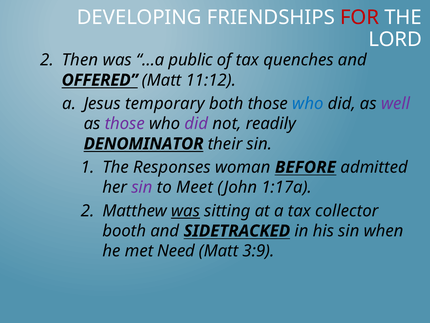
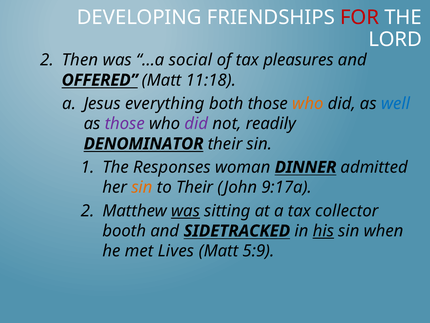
public: public -> social
quenches: quenches -> pleasures
11:12: 11:12 -> 11:18
temporary: temporary -> everything
who at (308, 103) colour: blue -> orange
well colour: purple -> blue
BEFORE: BEFORE -> DINNER
sin at (142, 187) colour: purple -> orange
to Meet: Meet -> Their
1:17a: 1:17a -> 9:17a
his underline: none -> present
Need: Need -> Lives
3:9: 3:9 -> 5:9
